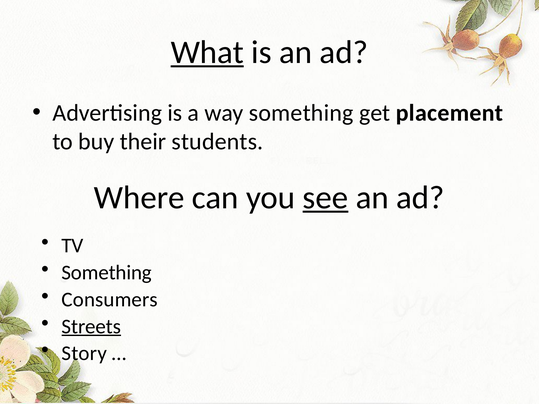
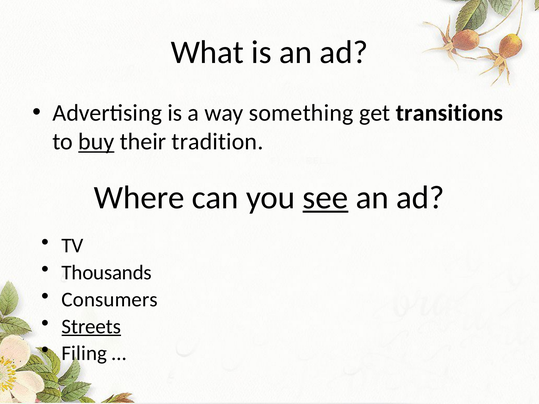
What underline: present -> none
placement: placement -> transitions
buy underline: none -> present
students: students -> tradition
Something at (107, 273): Something -> Thousands
Story: Story -> Filing
